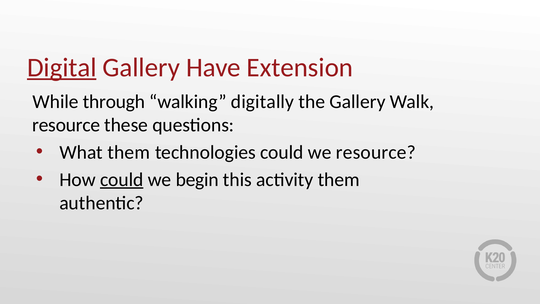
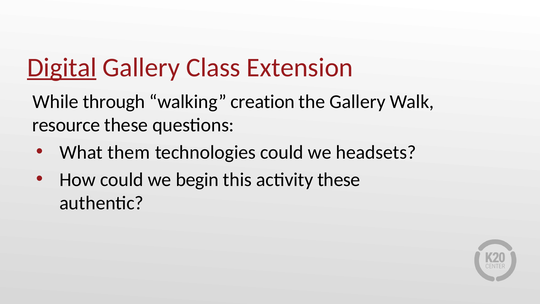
Have: Have -> Class
digitally: digitally -> creation
we resource: resource -> headsets
could at (122, 179) underline: present -> none
activity them: them -> these
